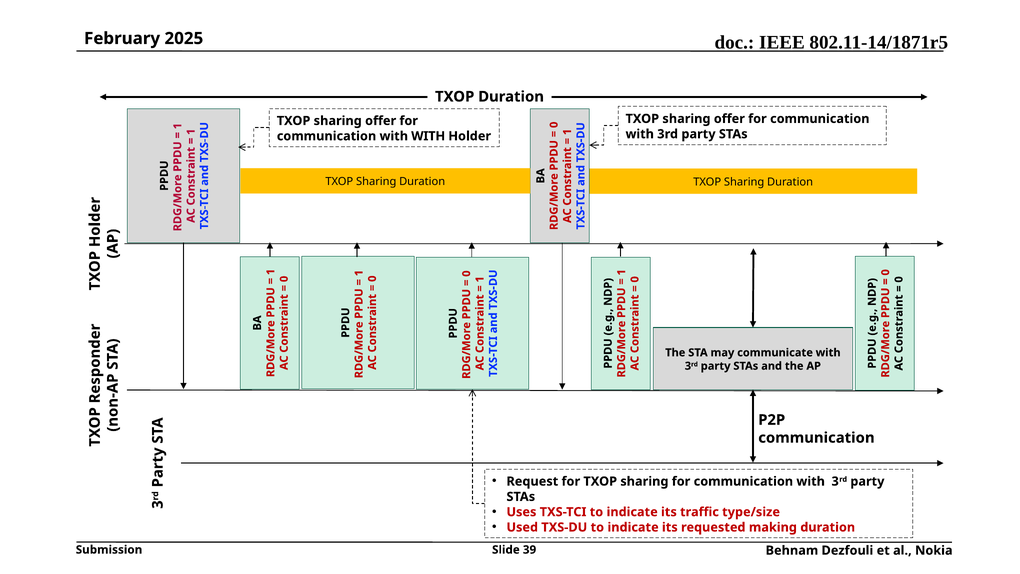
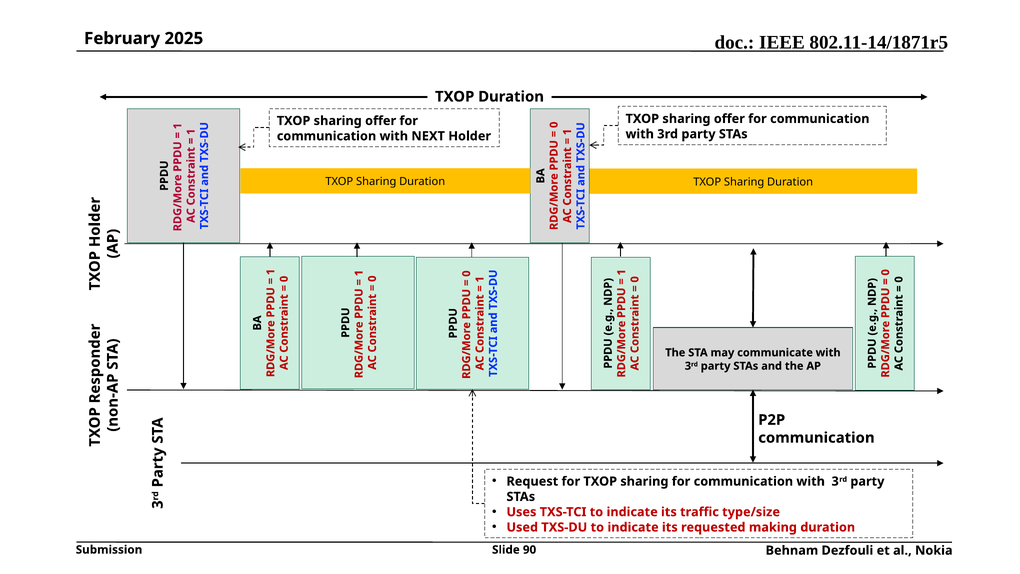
with WITH: WITH -> NEXT
39: 39 -> 90
